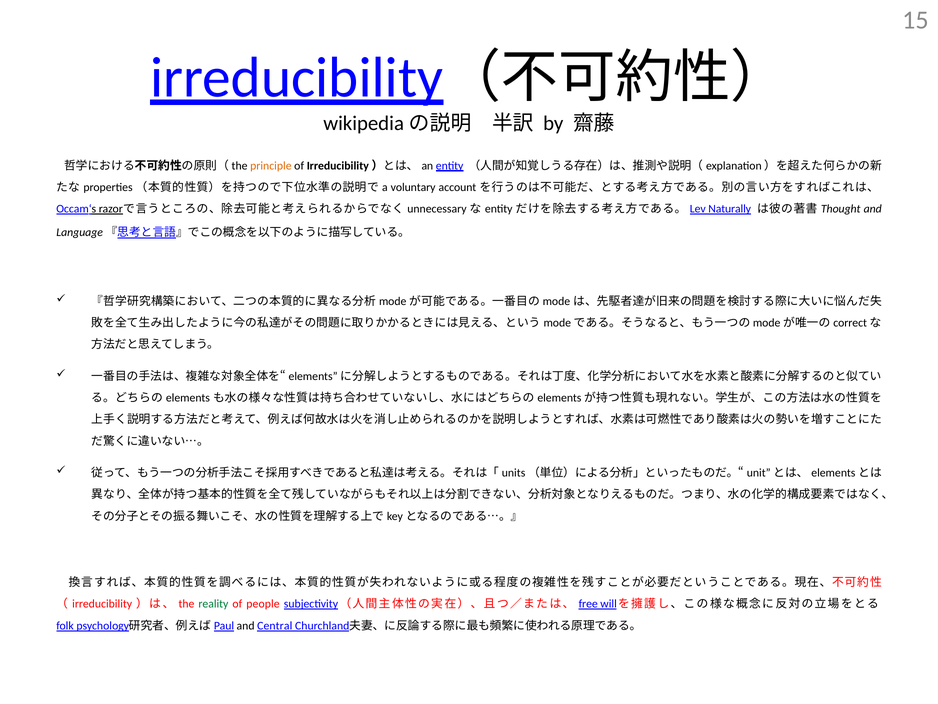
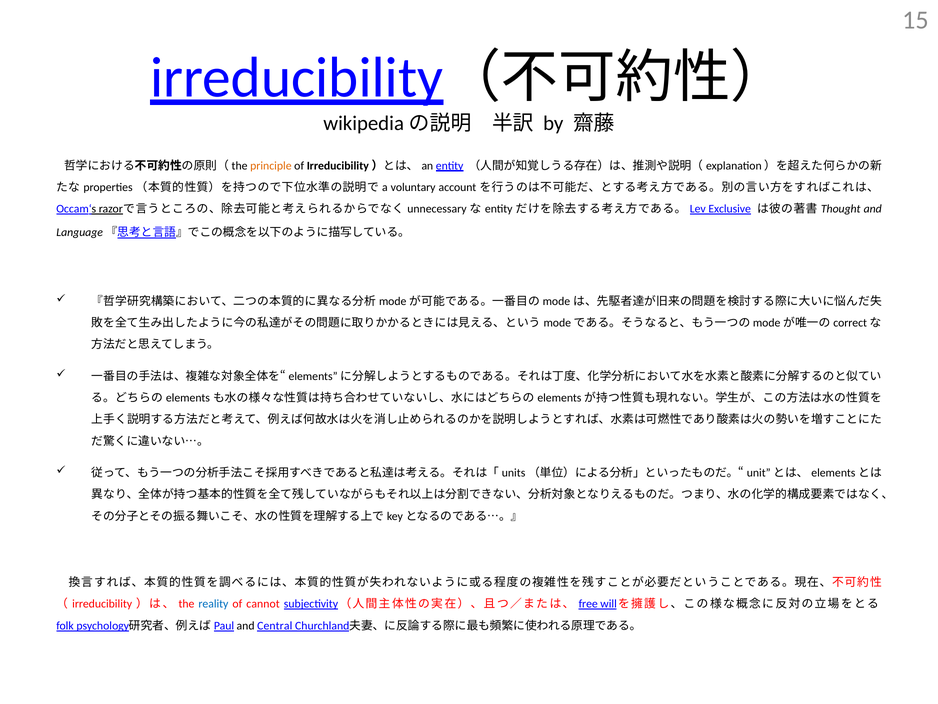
Naturally: Naturally -> Exclusive
reality colour: green -> blue
people: people -> cannot
